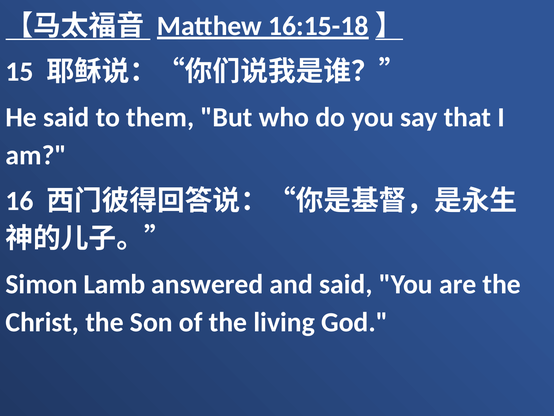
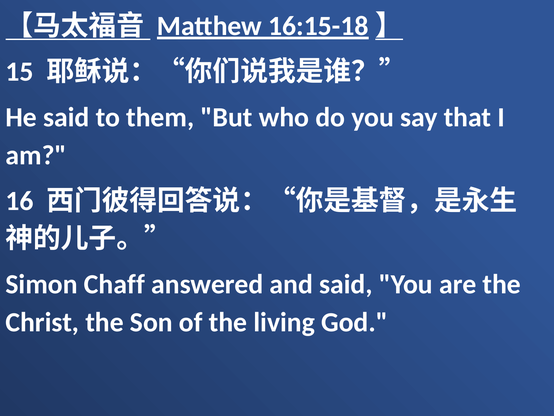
Lamb: Lamb -> Chaff
